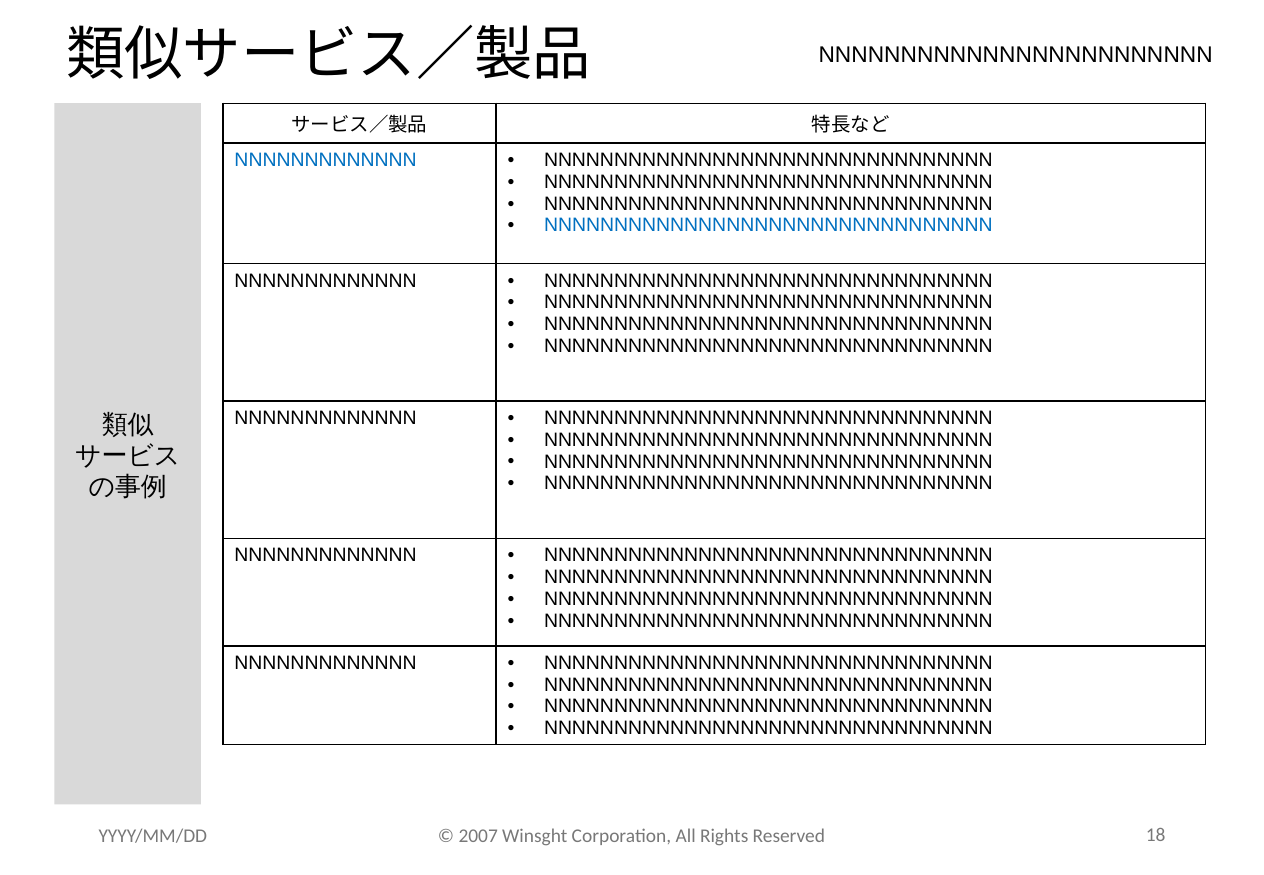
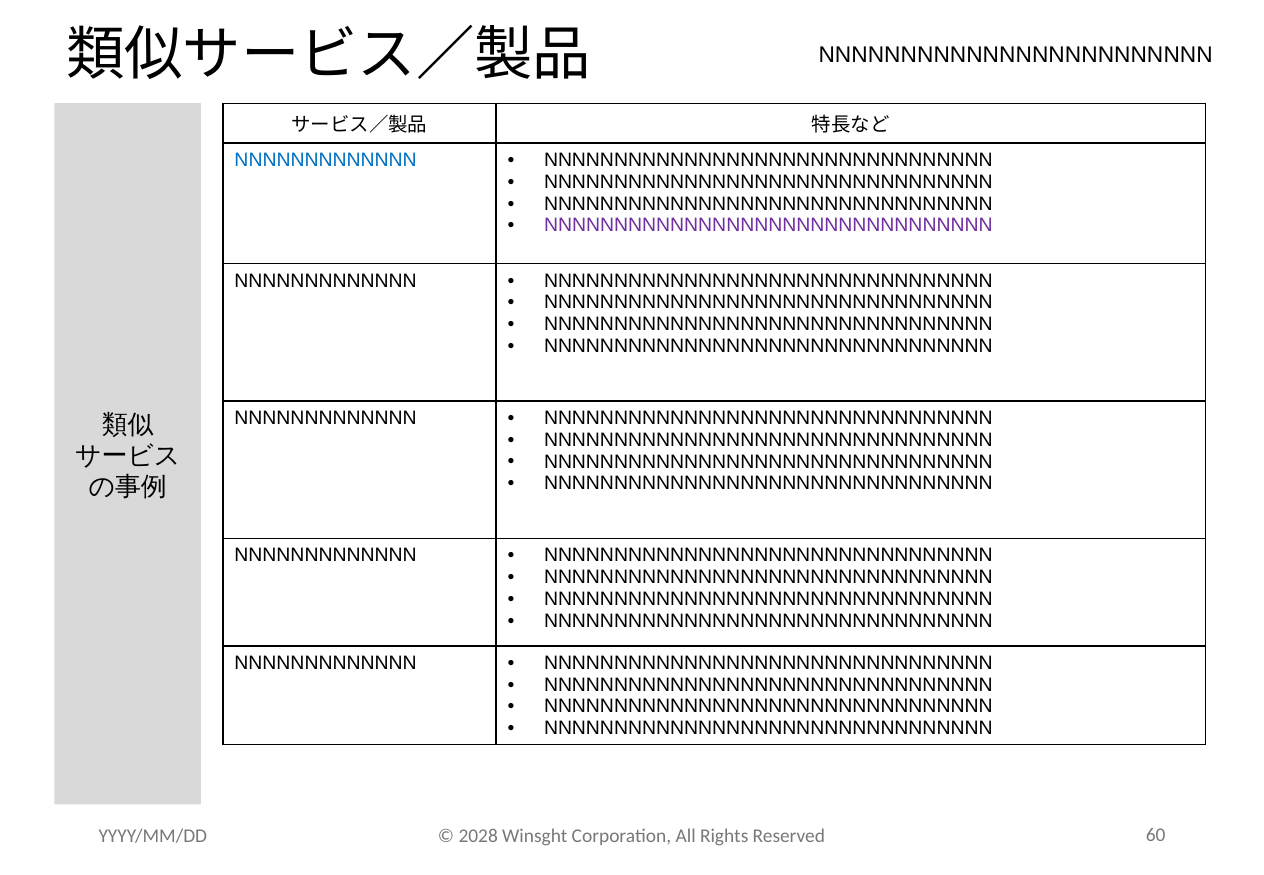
NNNNNNNNNNNNNNNNNNNNNNNNNNNNNNNN at (768, 226) colour: blue -> purple
2007: 2007 -> 2028
18: 18 -> 60
